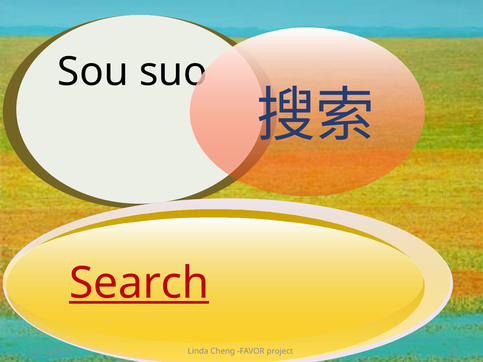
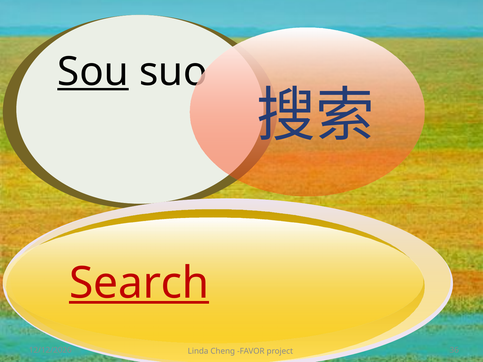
Sou underline: none -> present
